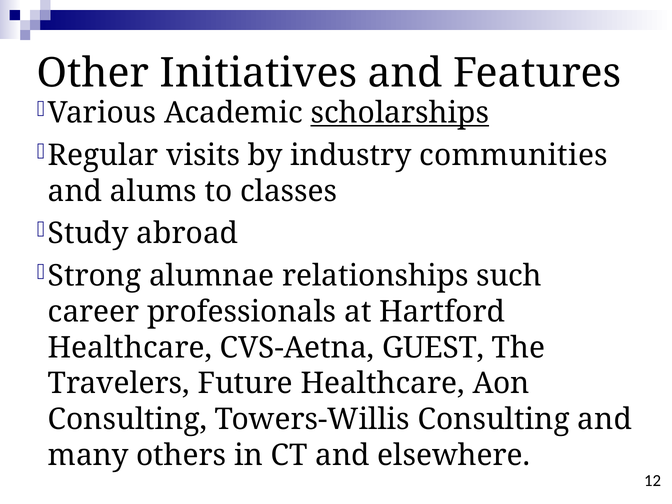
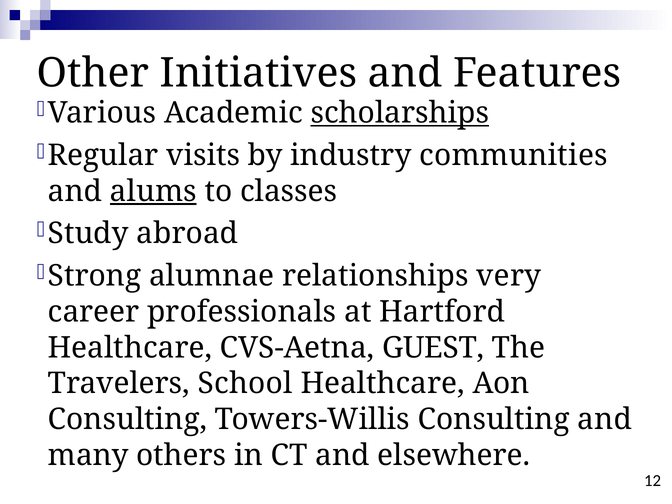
alums underline: none -> present
such: such -> very
Future: Future -> School
